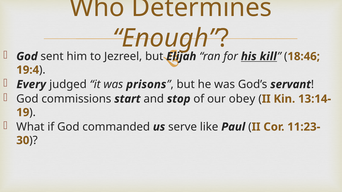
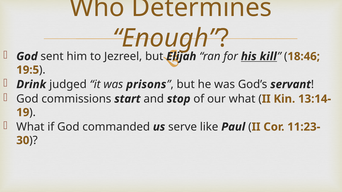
19:4: 19:4 -> 19:5
Every: Every -> Drink
our obey: obey -> what
